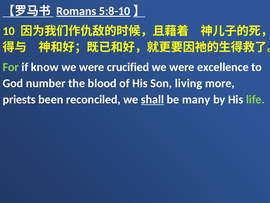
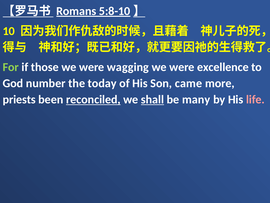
know: know -> those
crucified: crucified -> wagging
blood: blood -> today
living: living -> came
reconciled underline: none -> present
life colour: light green -> pink
